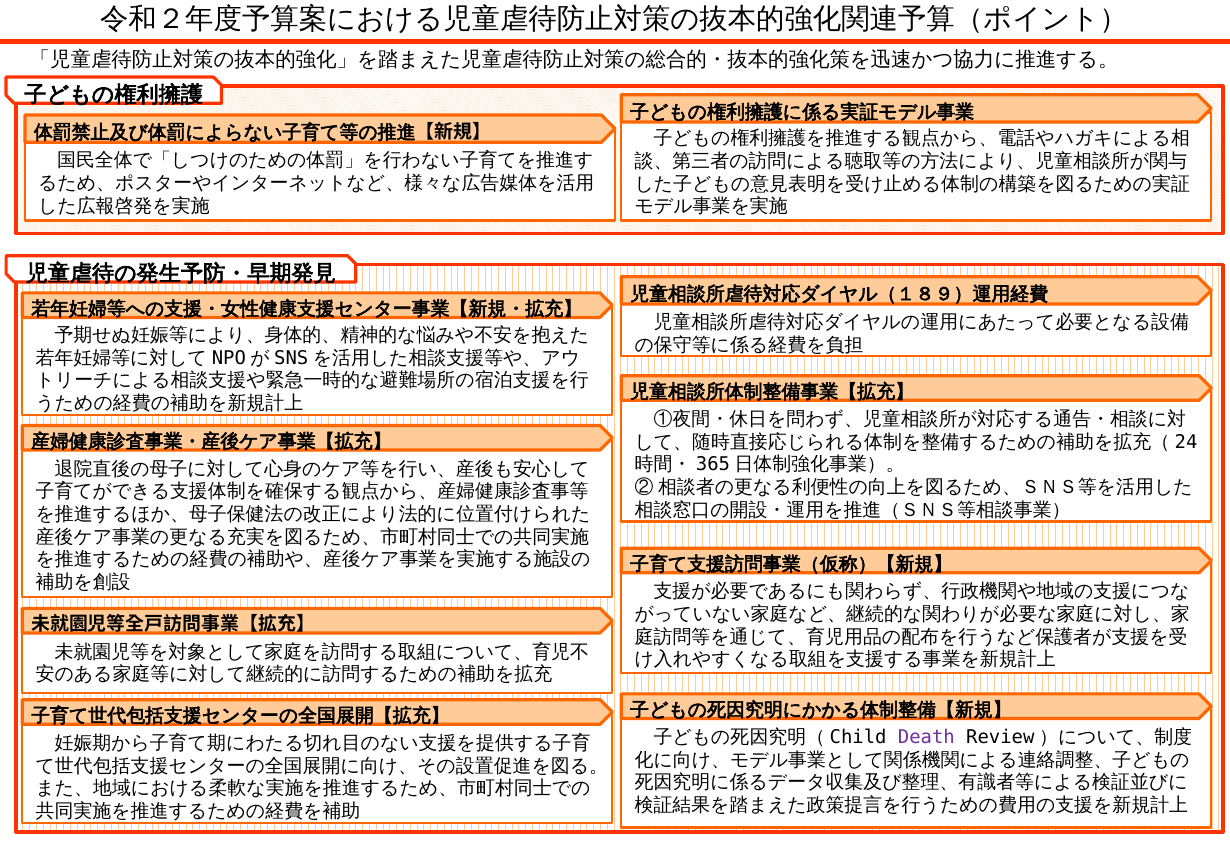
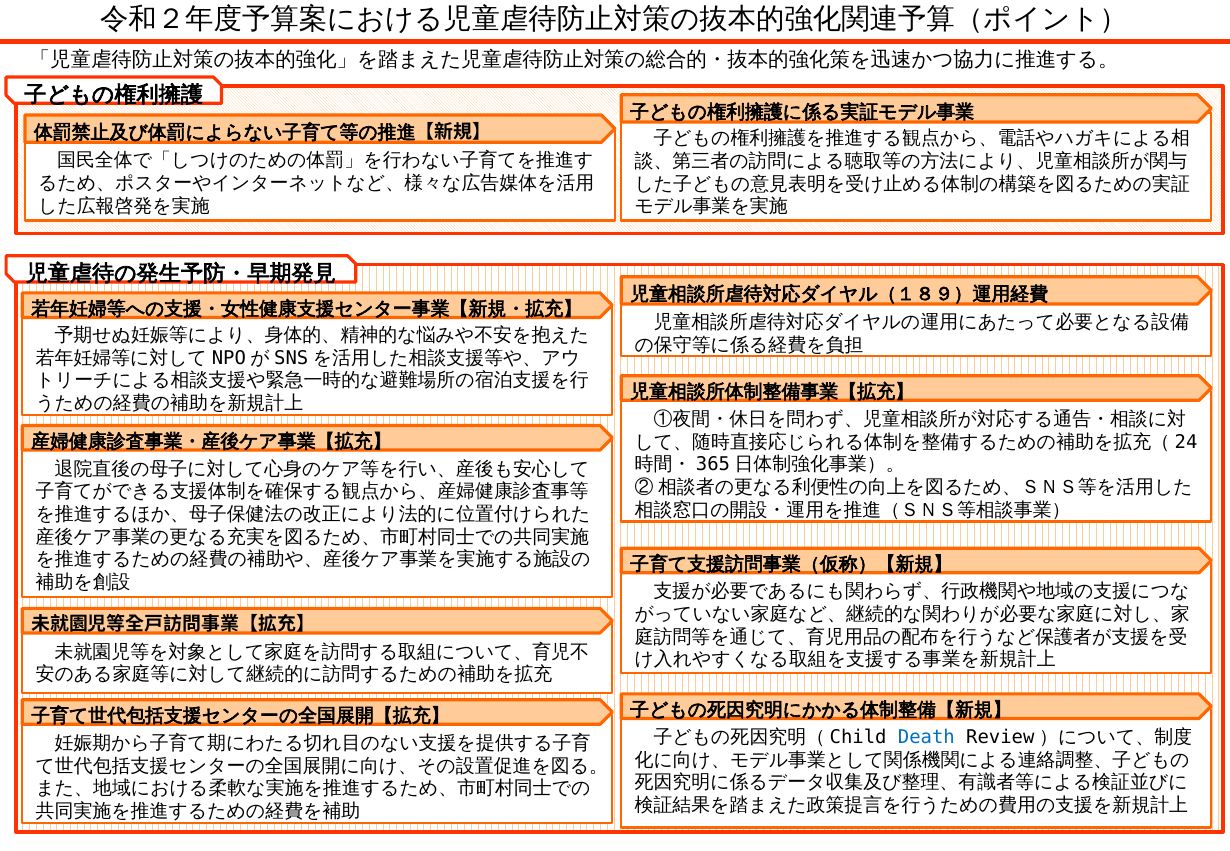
Death colour: purple -> blue
